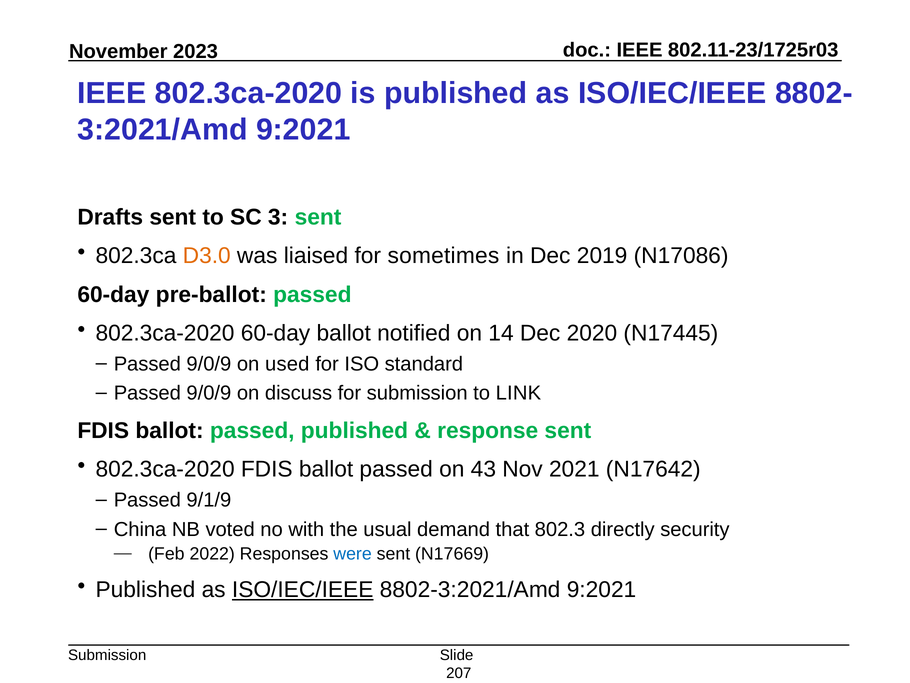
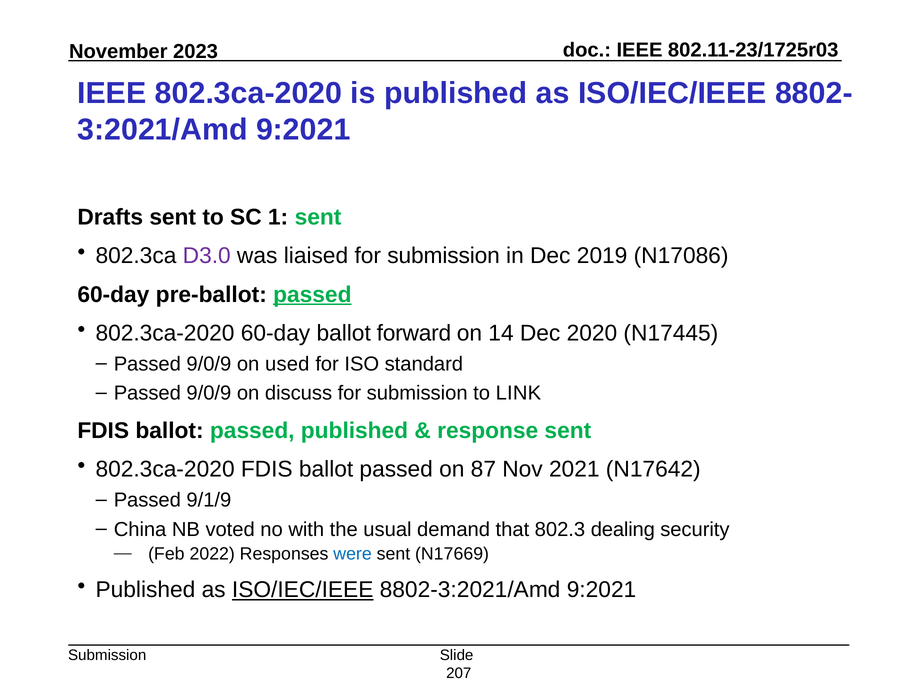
3: 3 -> 1
D3.0 colour: orange -> purple
liaised for sometimes: sometimes -> submission
passed at (312, 294) underline: none -> present
notified: notified -> forward
43: 43 -> 87
directly: directly -> dealing
